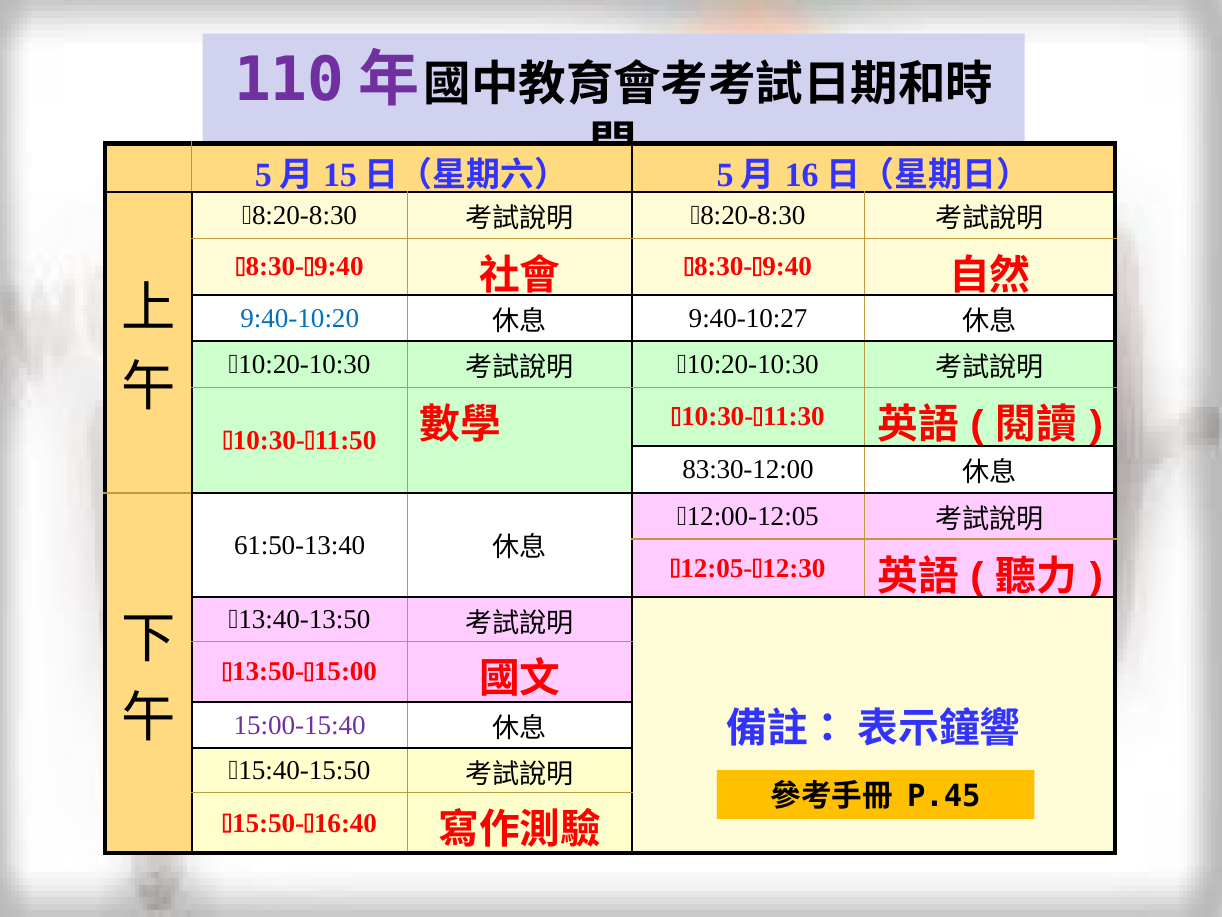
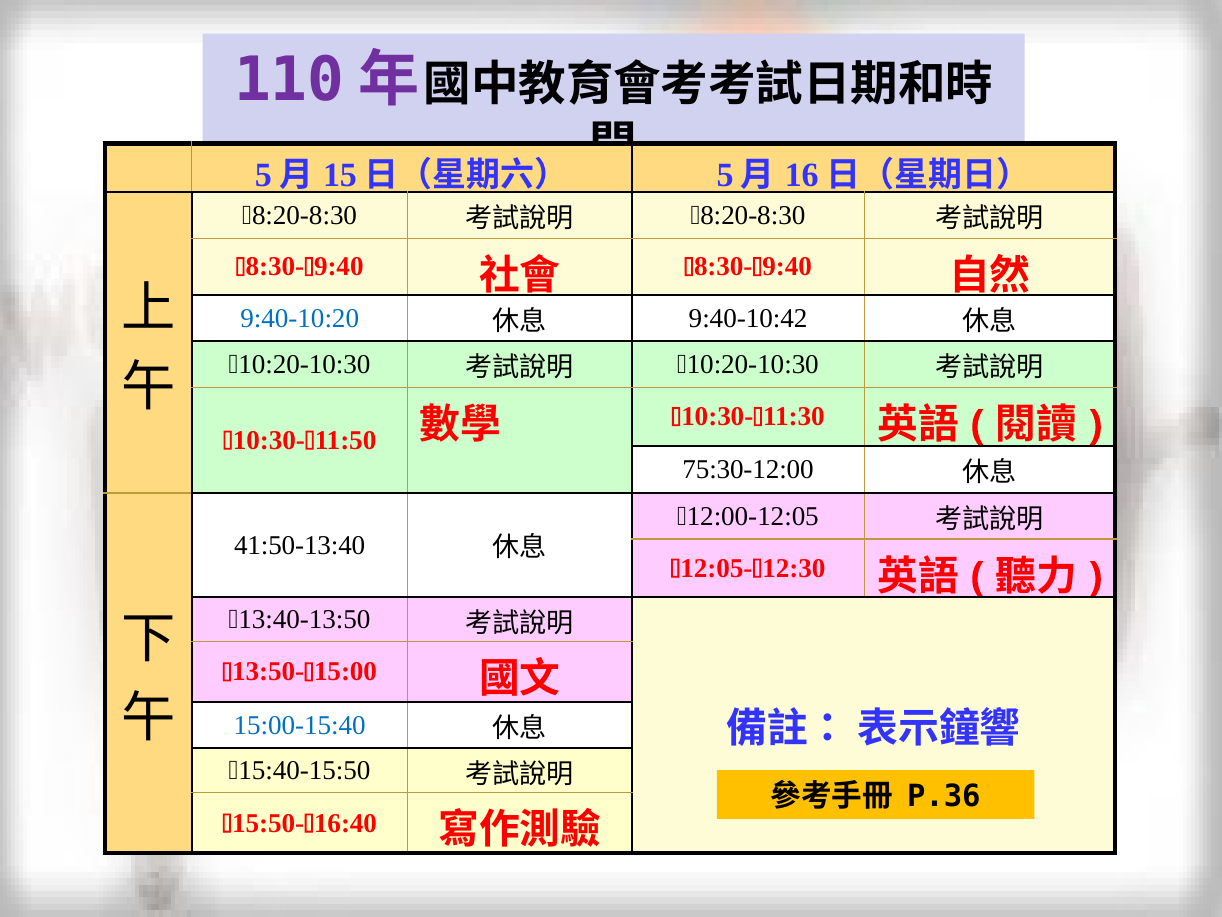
9:40-10:27: 9:40-10:27 -> 9:40-10:42
83:30-12:00: 83:30-12:00 -> 75:30-12:00
61:50-13:40: 61:50-13:40 -> 41:50-13:40
15:00-15:40 colour: purple -> blue
P.45: P.45 -> P.36
